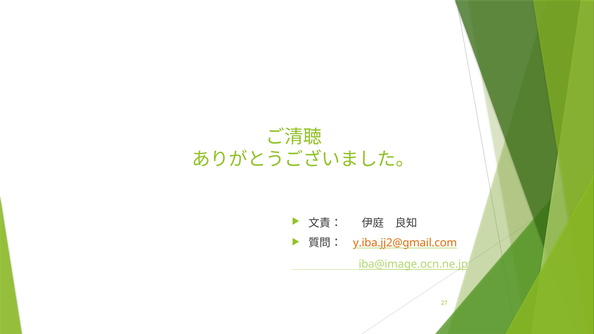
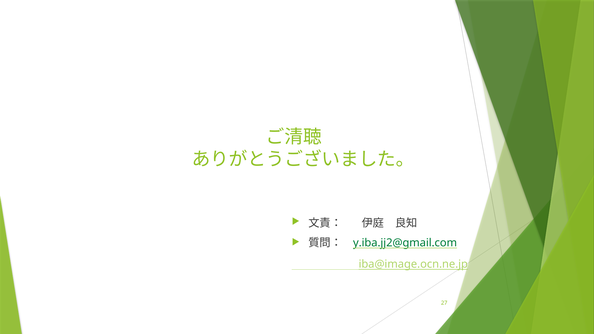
y.iba.jj2@gmail.com colour: orange -> green
